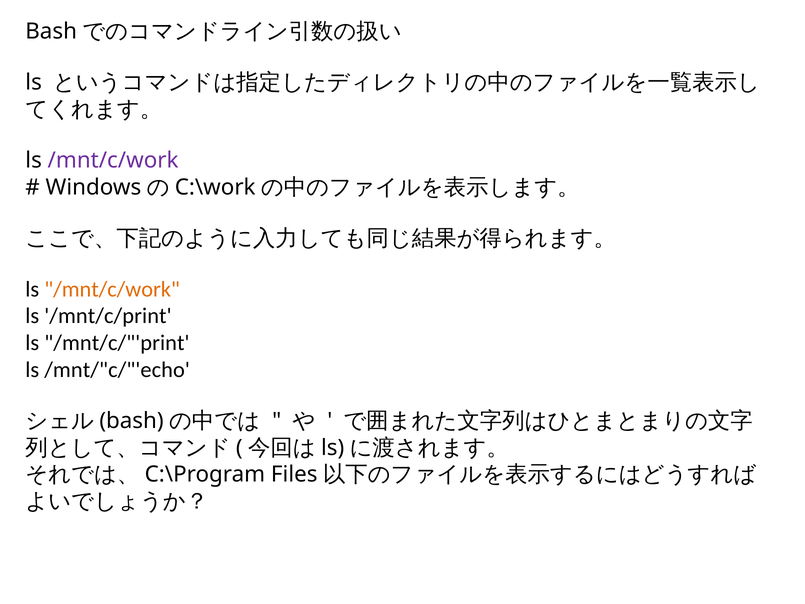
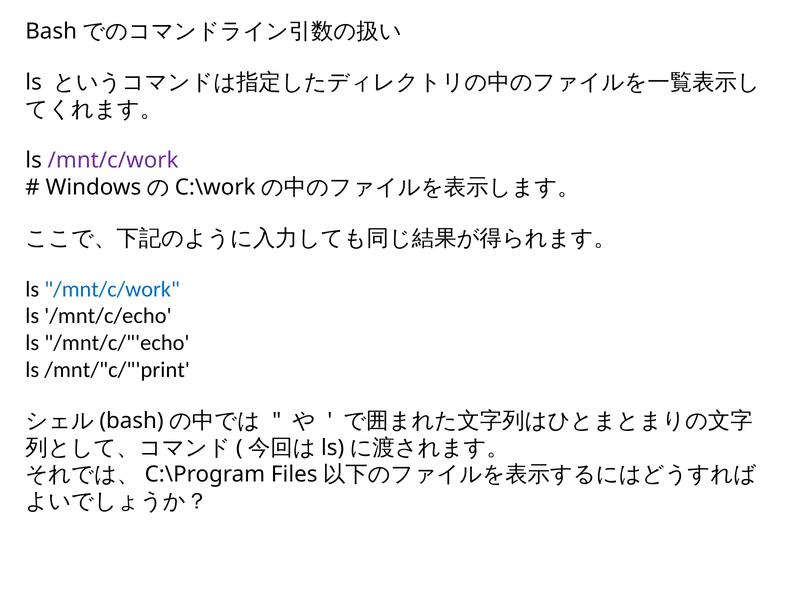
/mnt/c/work at (112, 289) colour: orange -> blue
/mnt/c/print: /mnt/c/print -> /mnt/c/echo
/mnt/c/"'print: /mnt/c/"'print -> /mnt/c/"'echo
/mnt/"c/"'echo: /mnt/"c/"'echo -> /mnt/"c/"'print
